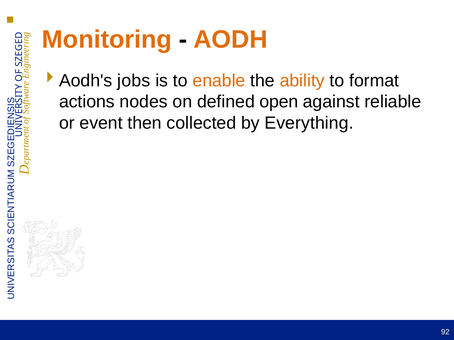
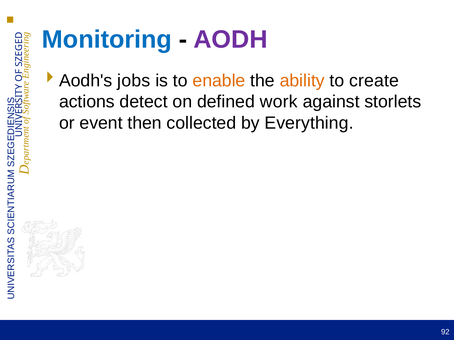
Monitoring colour: orange -> blue
AODH colour: orange -> purple
format: format -> create
nodes: nodes -> detect
open: open -> work
reliable: reliable -> storlets
